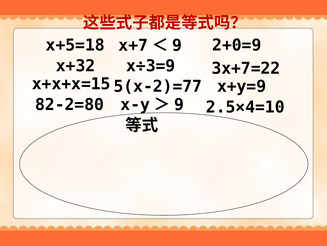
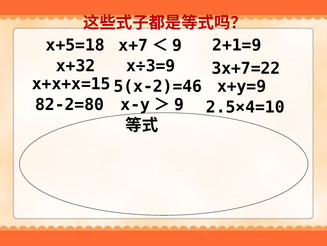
2+0=9: 2+0=9 -> 2+1=9
5(x-2)=77: 5(x-2)=77 -> 5(x-2)=46
